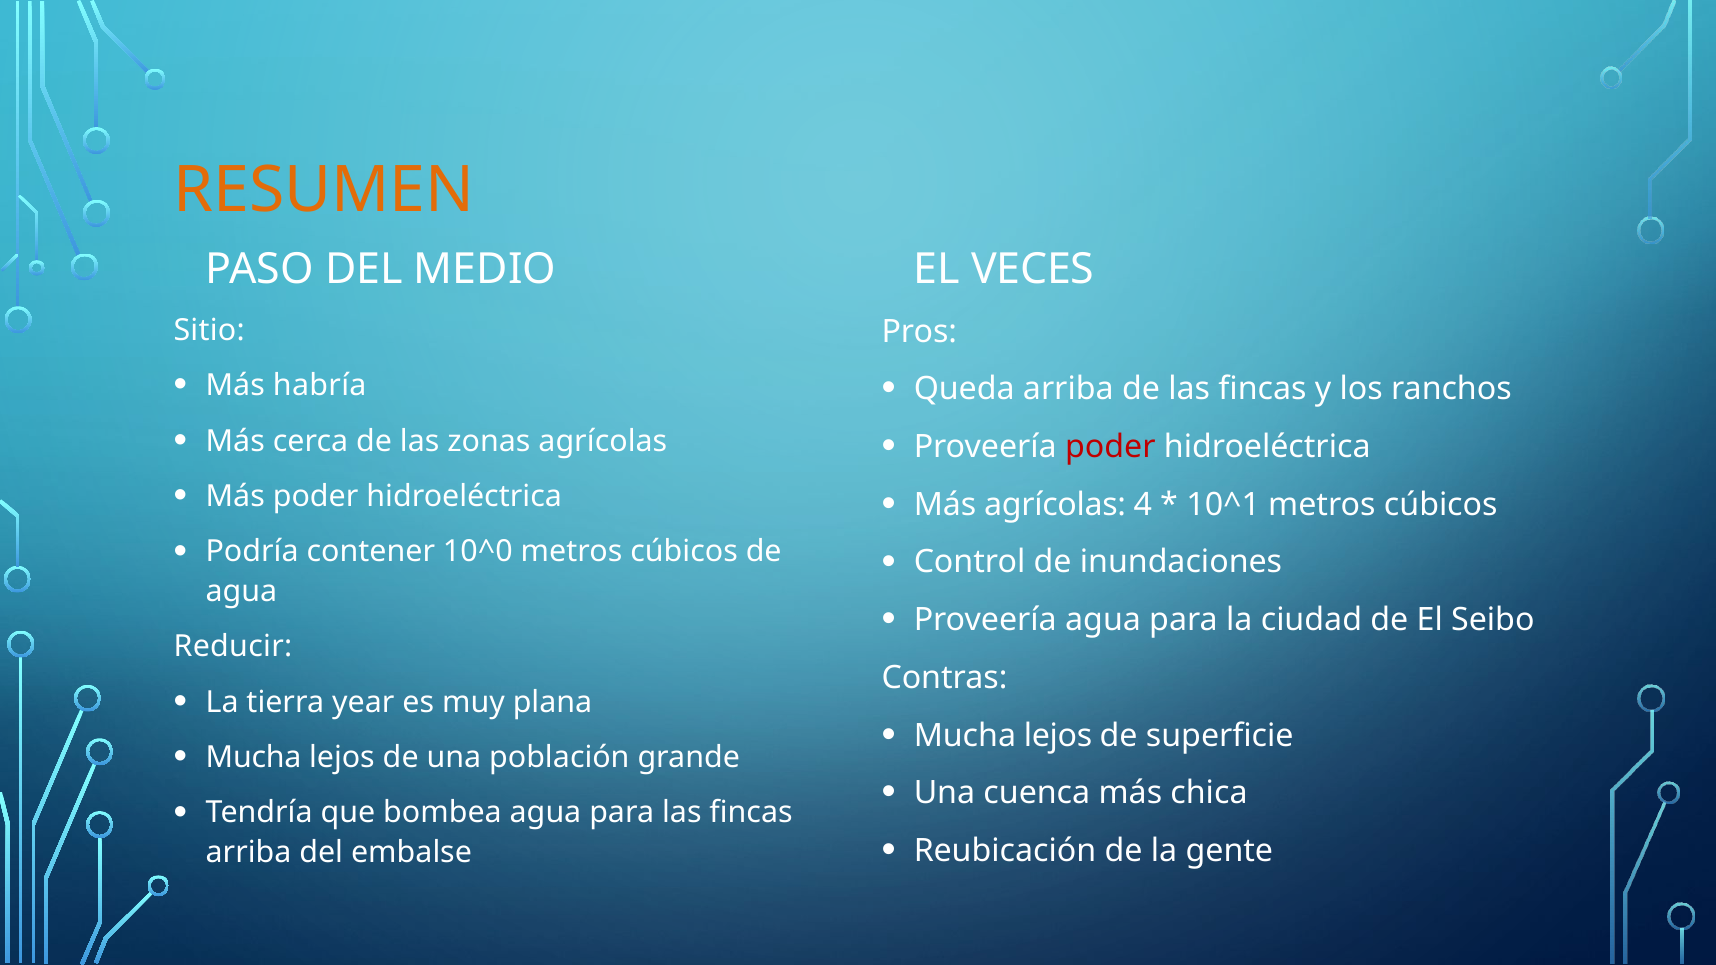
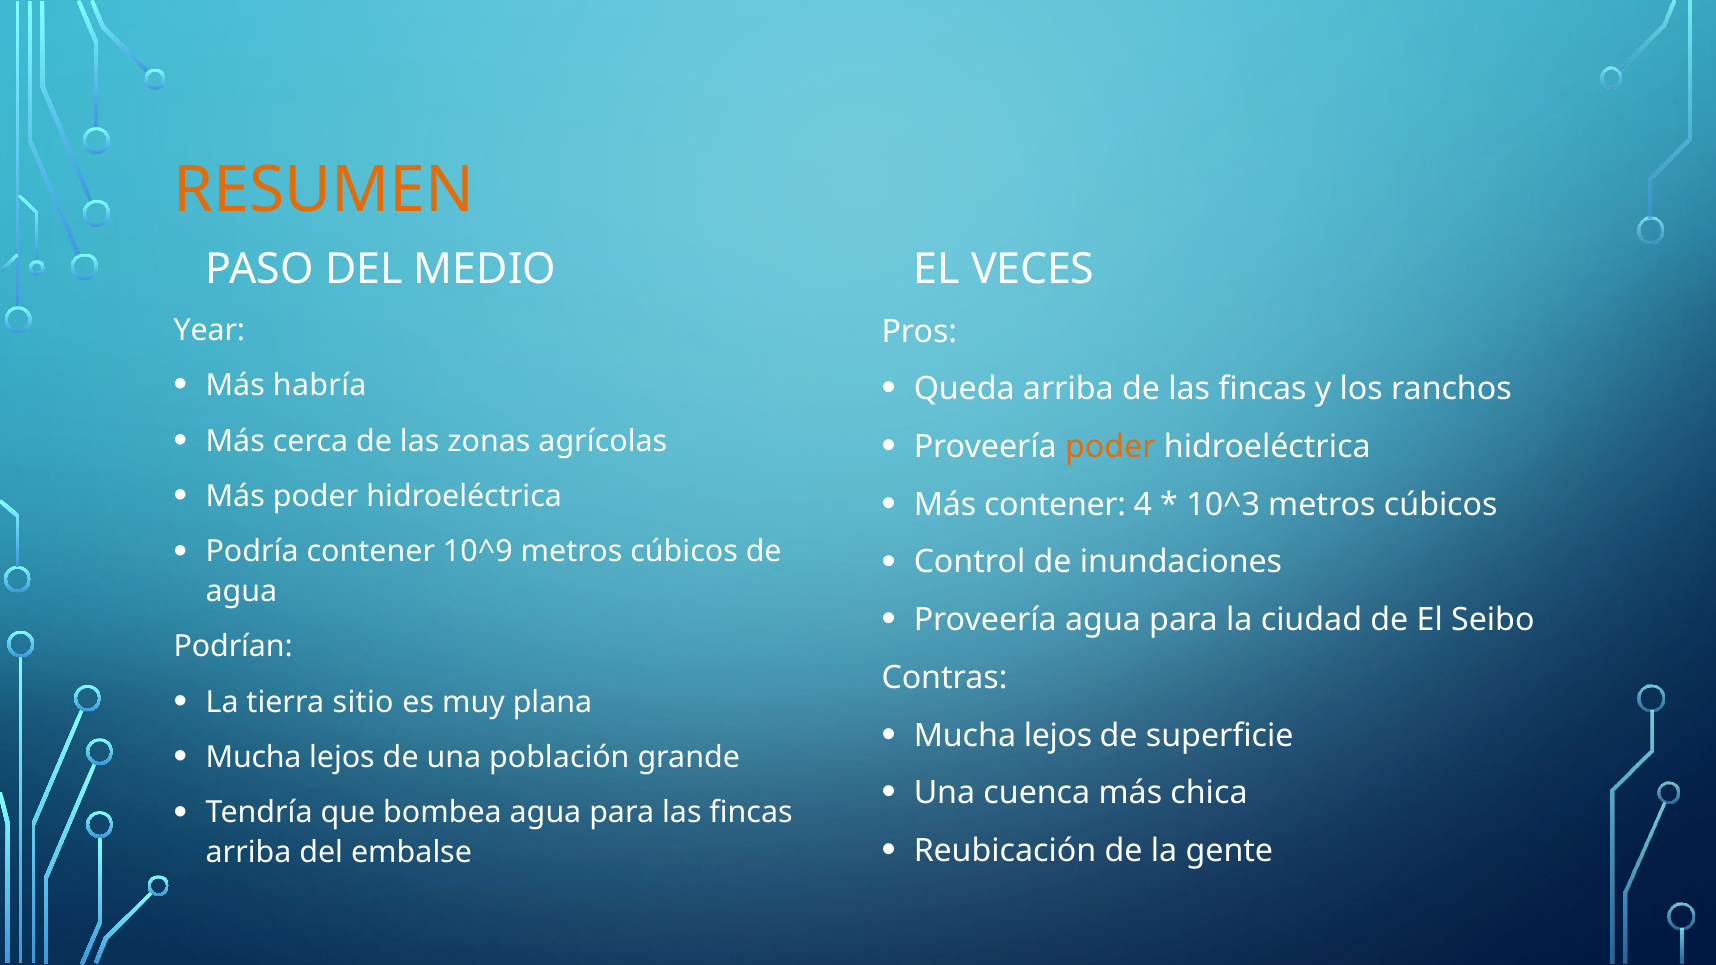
Sitio: Sitio -> Year
poder at (1110, 447) colour: red -> orange
Más agrícolas: agrícolas -> contener
10^1: 10^1 -> 10^3
10^0: 10^0 -> 10^9
Reducir: Reducir -> Podrían
year: year -> sitio
